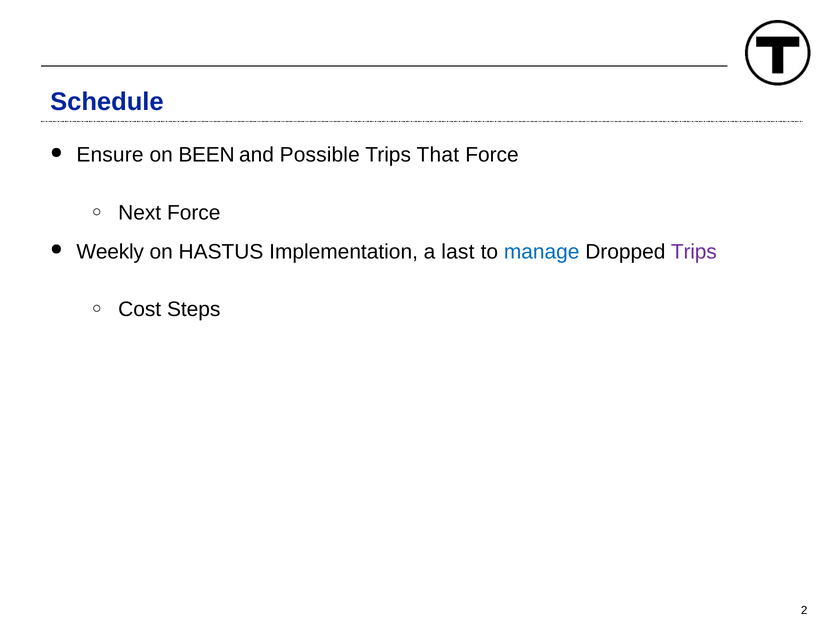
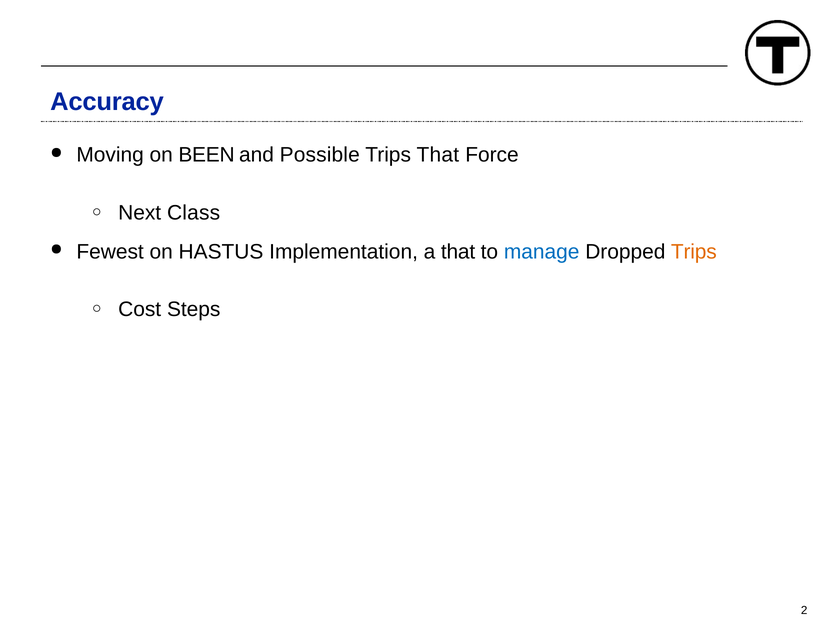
Schedule: Schedule -> Accuracy
Ensure: Ensure -> Moving
Next Force: Force -> Class
Weekly: Weekly -> Fewest
a last: last -> that
Trips at (694, 252) colour: purple -> orange
